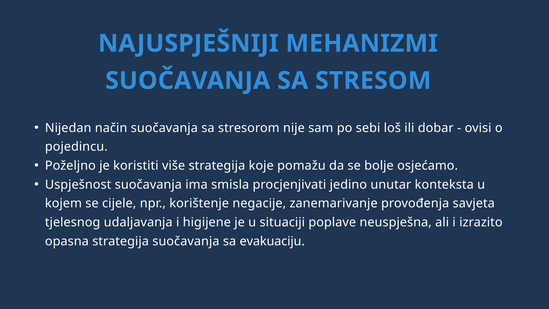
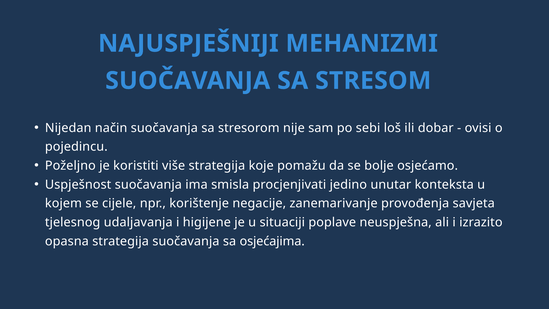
evakuaciju: evakuaciju -> osjećajima
